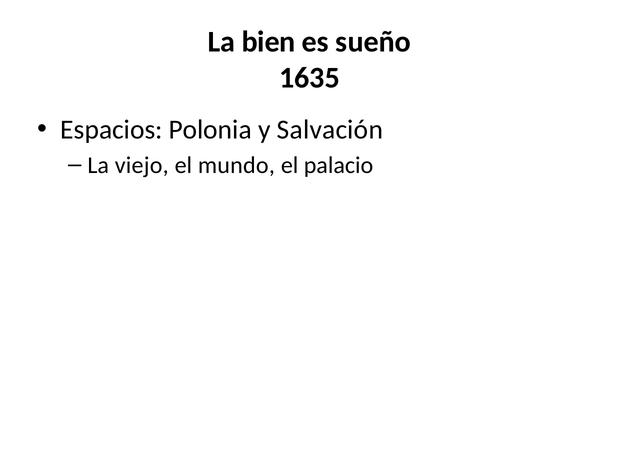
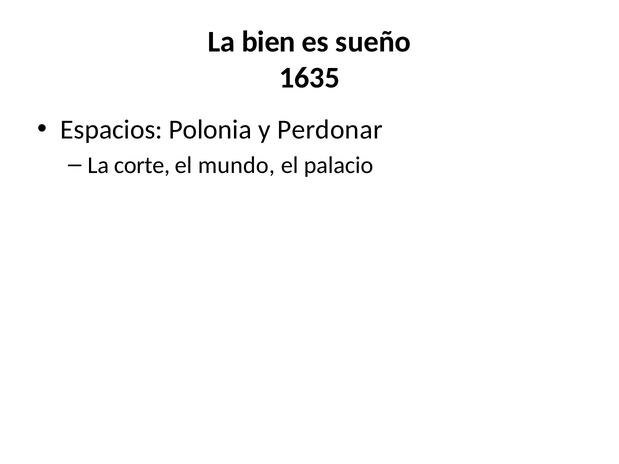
Salvación: Salvación -> Perdonar
viejo: viejo -> corte
